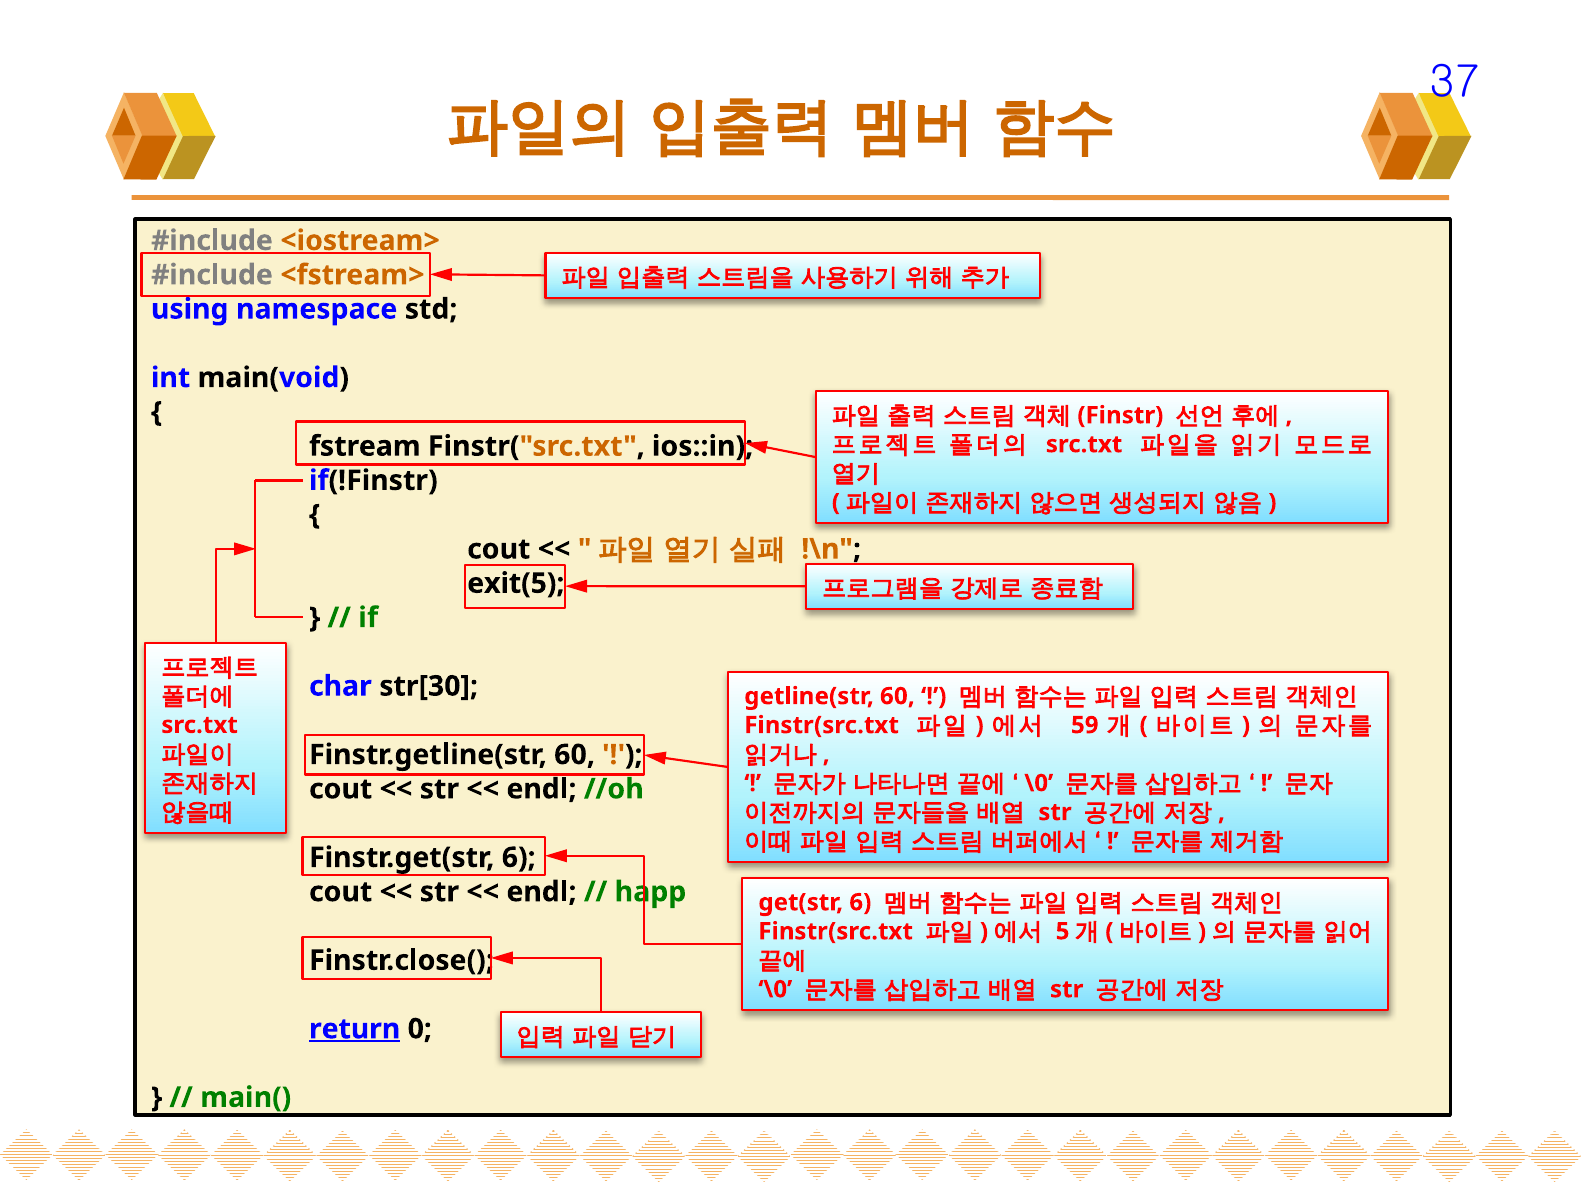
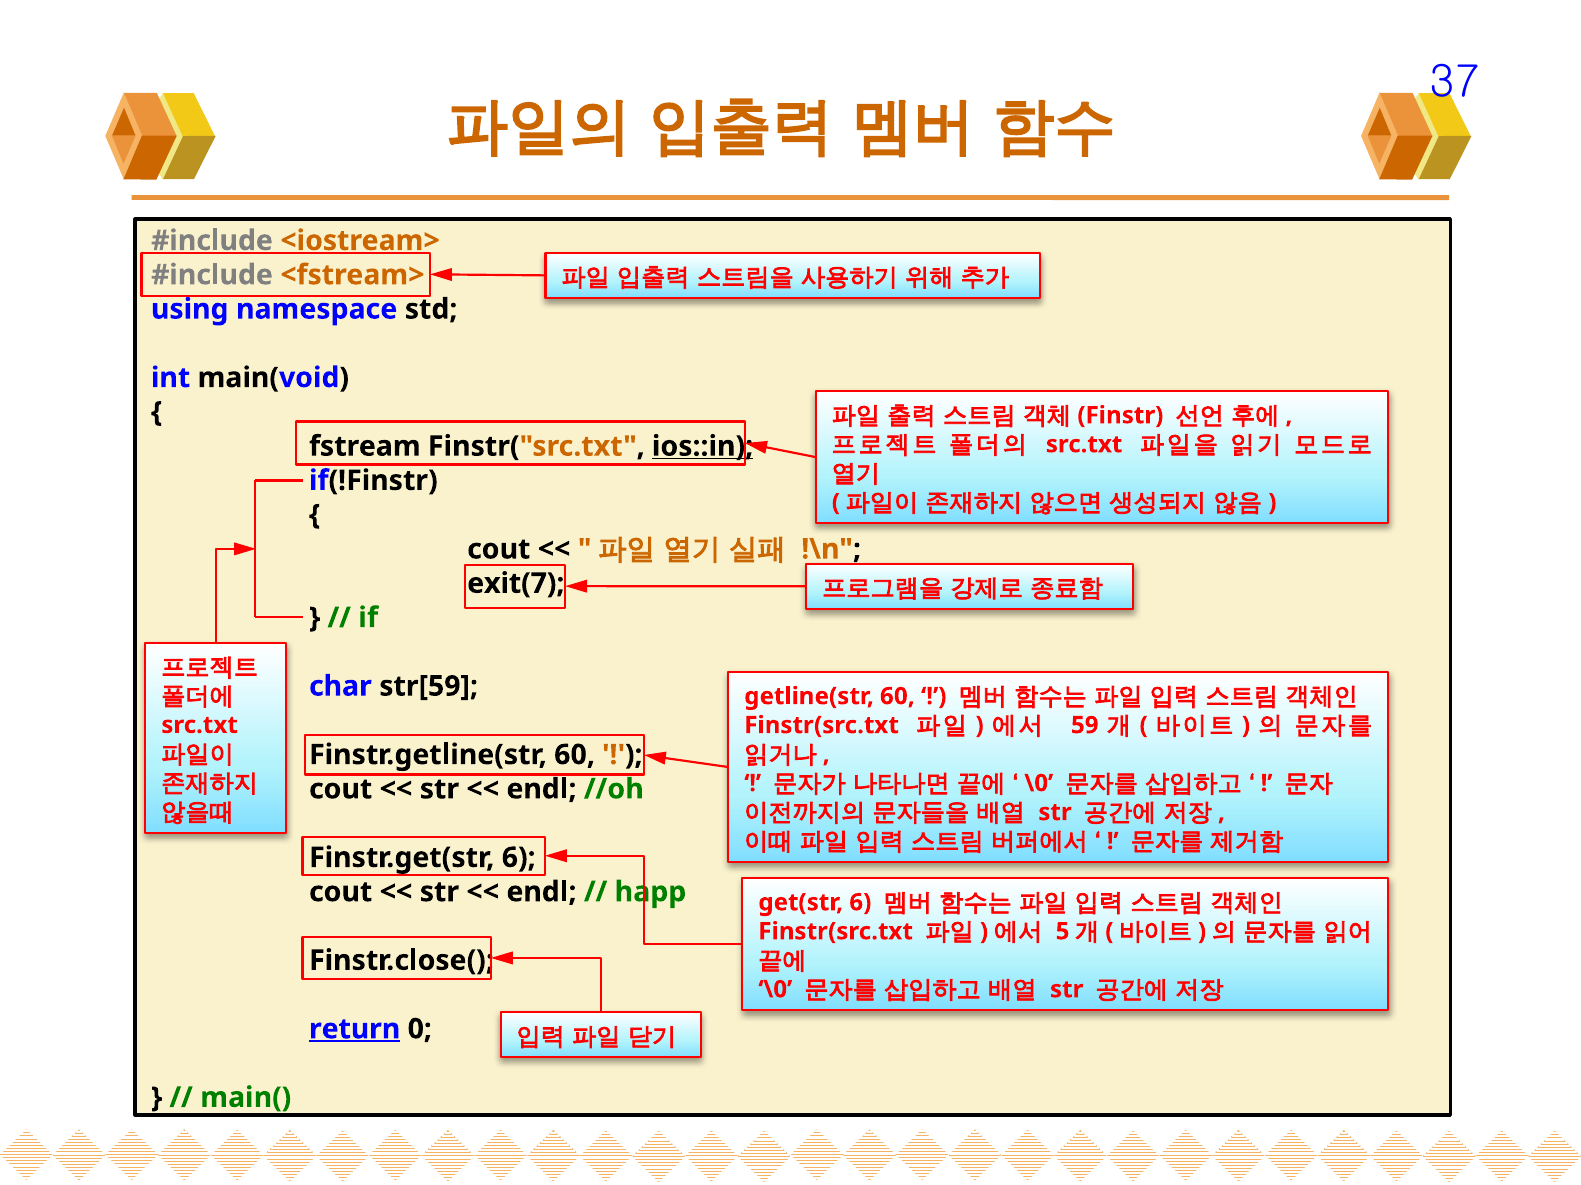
ios::in underline: none -> present
exit(5: exit(5 -> exit(7
str[30: str[30 -> str[59
